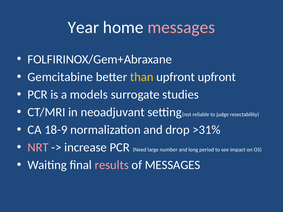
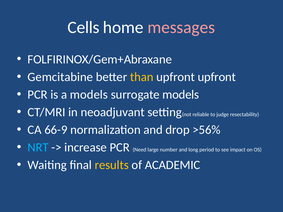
Year: Year -> Cells
surrogate studies: studies -> models
18-9: 18-9 -> 66-9
>31%: >31% -> >56%
NRT colour: pink -> light blue
results colour: pink -> yellow
of MESSAGES: MESSAGES -> ACADEMIC
